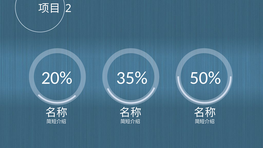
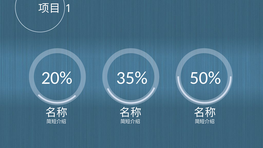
2: 2 -> 1
